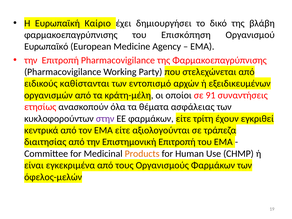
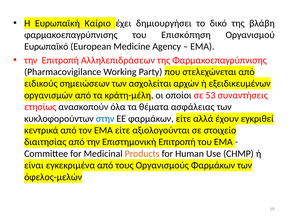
Επιτροπή Pharmacovigilance: Pharmacovigilance -> Αλληλεπιδράσεων
καθίστανται: καθίστανται -> σημειώσεων
εντοπισμό: εντοπισμό -> ασχολείται
91: 91 -> 53
στην colour: purple -> blue
τρίτη: τρίτη -> αλλά
τράπεζα: τράπεζα -> στοιχείο
